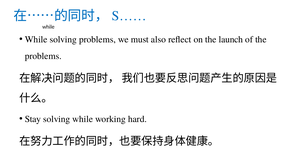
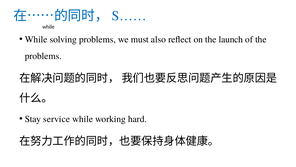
Stay solving: solving -> service
